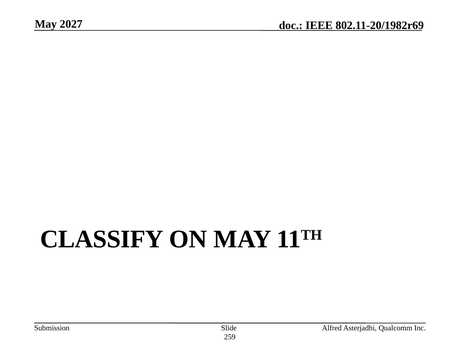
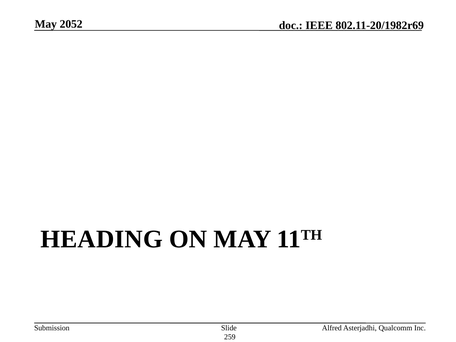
2027: 2027 -> 2052
CLASSIFY: CLASSIFY -> HEADING
